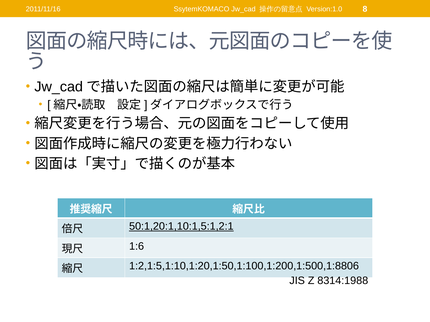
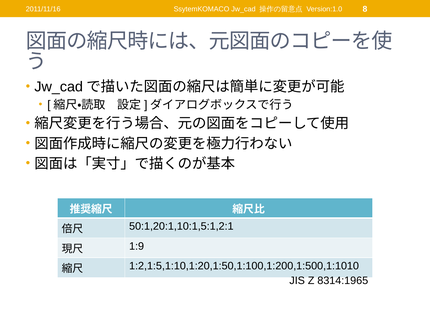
50:1,20:1,10:1,5:1,2:1 underline: present -> none
1:6: 1:6 -> 1:9
1:2,1:5,1:10,1:20,1:50,1:100,1:200,1:500,1:8806: 1:2,1:5,1:10,1:20,1:50,1:100,1:200,1:500,1:8806 -> 1:2,1:5,1:10,1:20,1:50,1:100,1:200,1:500,1:1010
8314:1988: 8314:1988 -> 8314:1965
